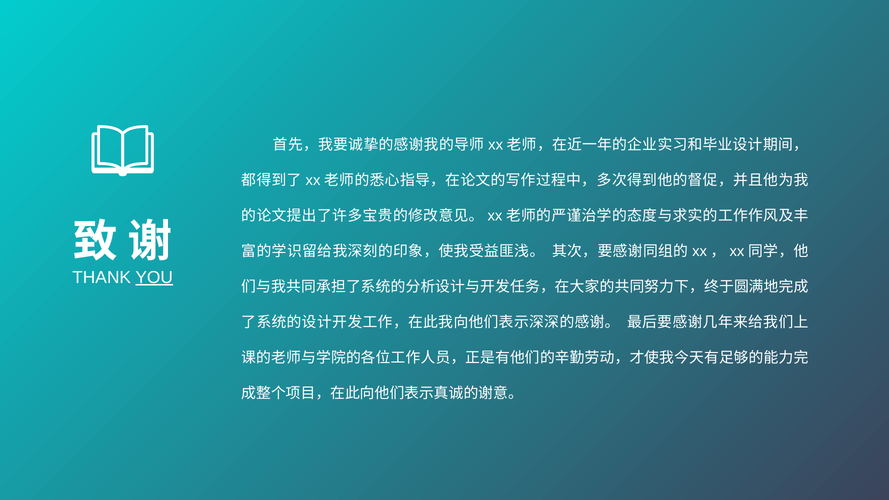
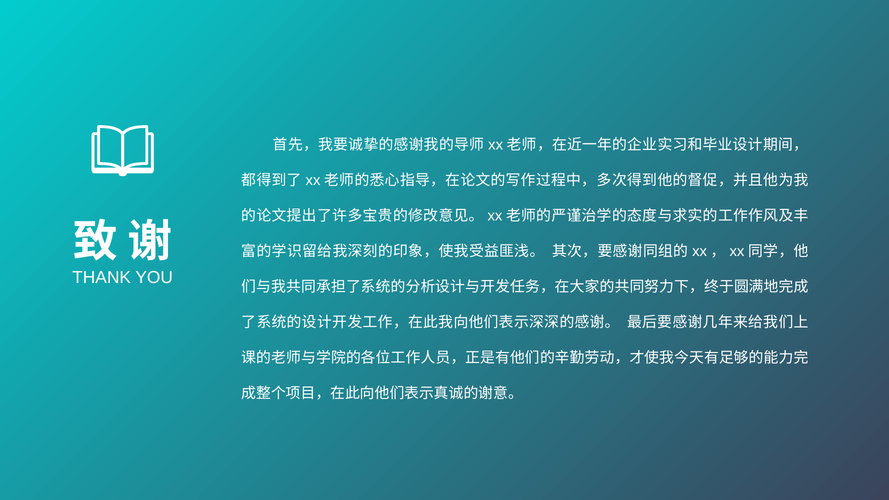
YOU underline: present -> none
